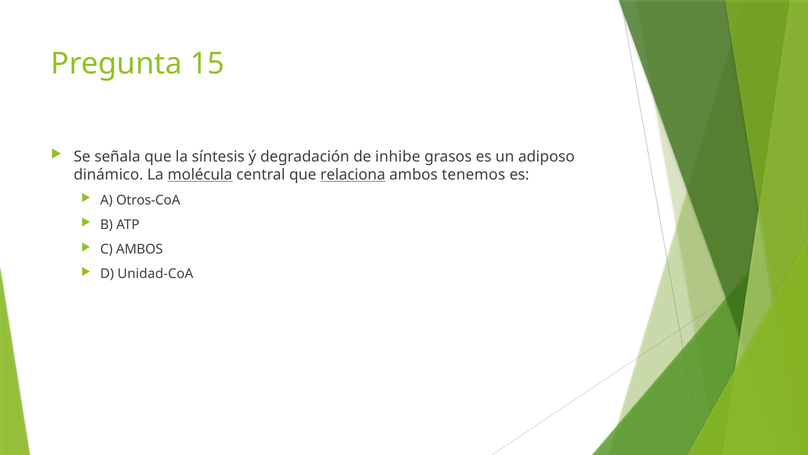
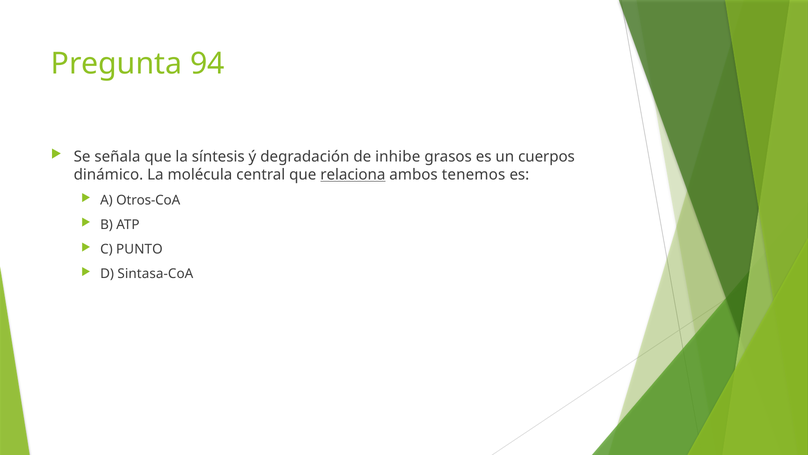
15: 15 -> 94
adiposo: adiposo -> cuerpos
molécula underline: present -> none
C AMBOS: AMBOS -> PUNTO
Unidad-CoA: Unidad-CoA -> Sintasa-CoA
